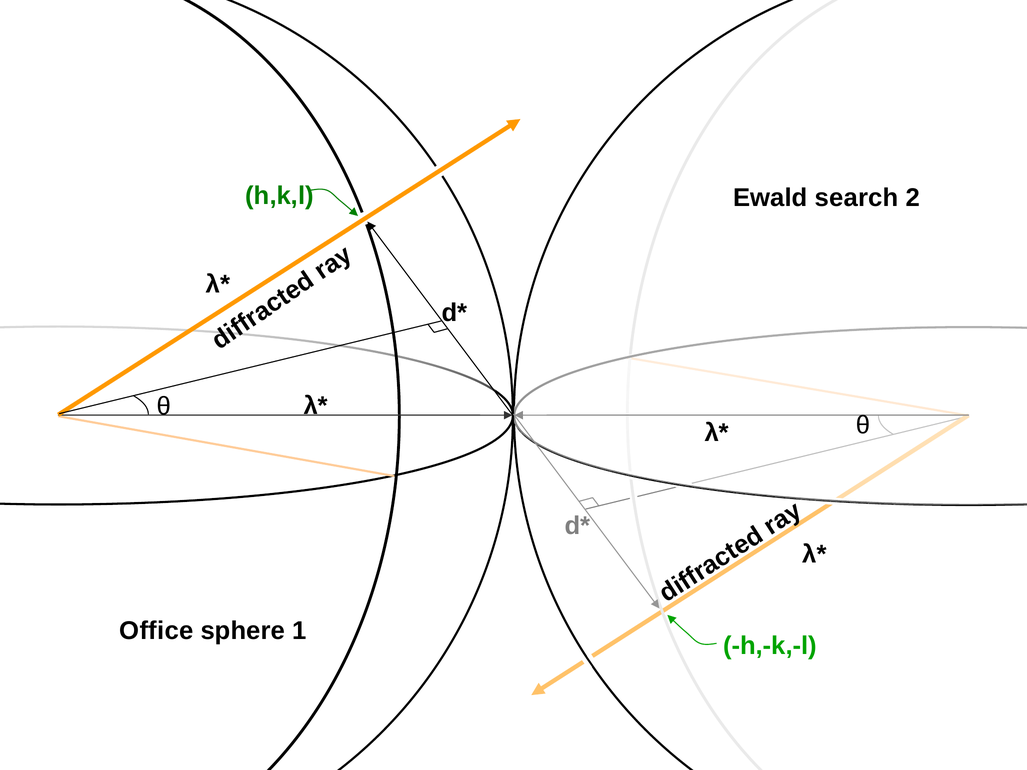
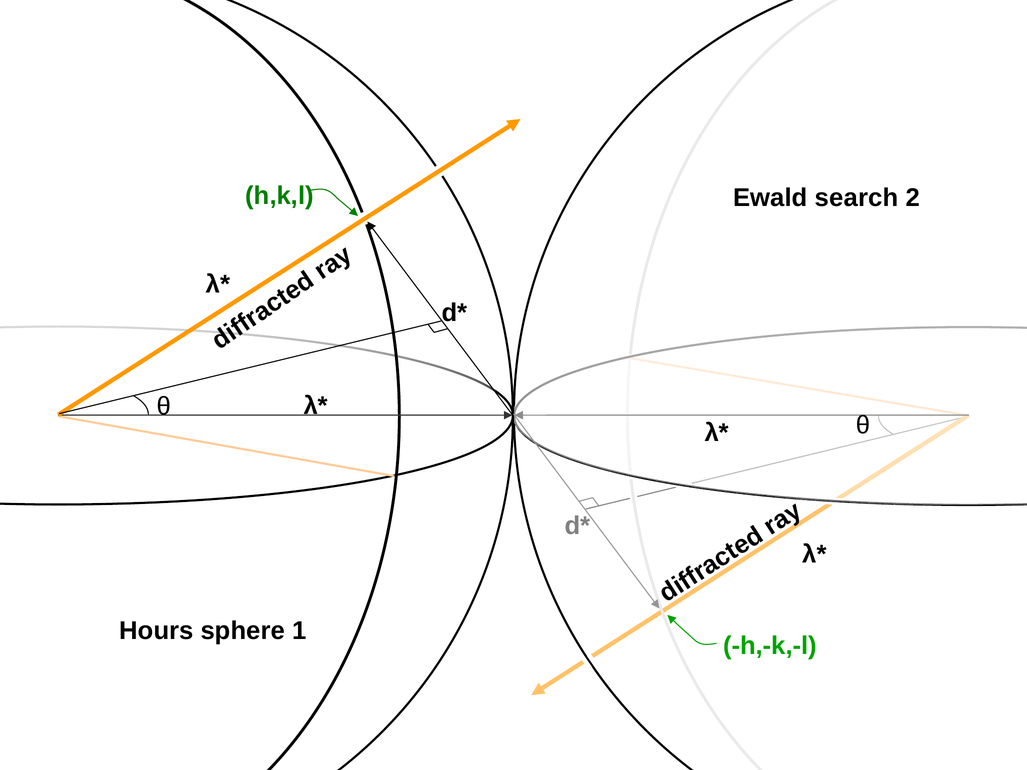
Office: Office -> Hours
